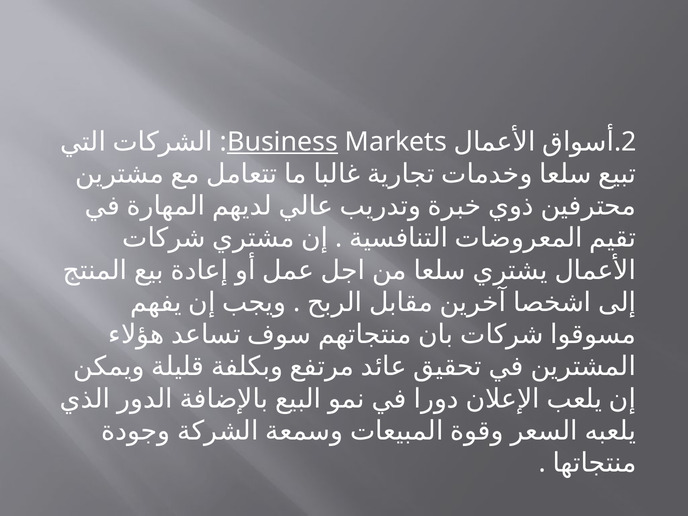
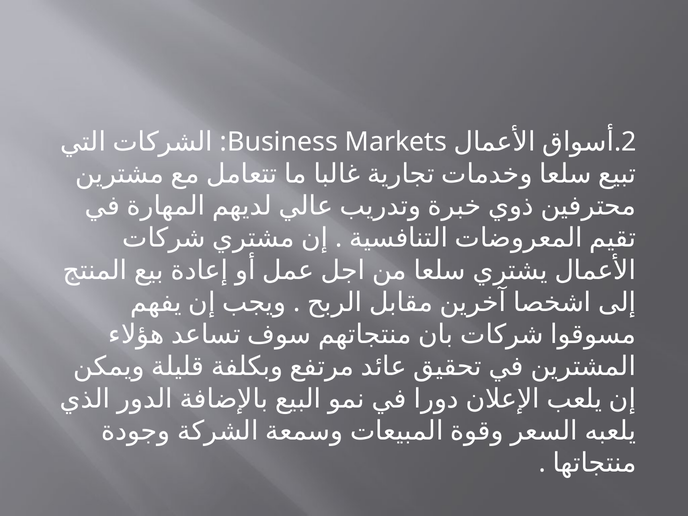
Business underline: present -> none
